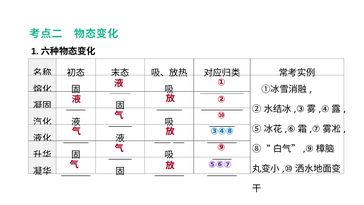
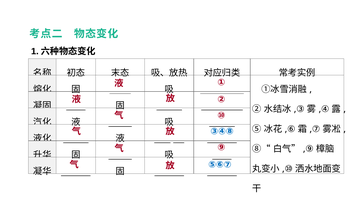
⑤⑥⑦ colour: purple -> blue
